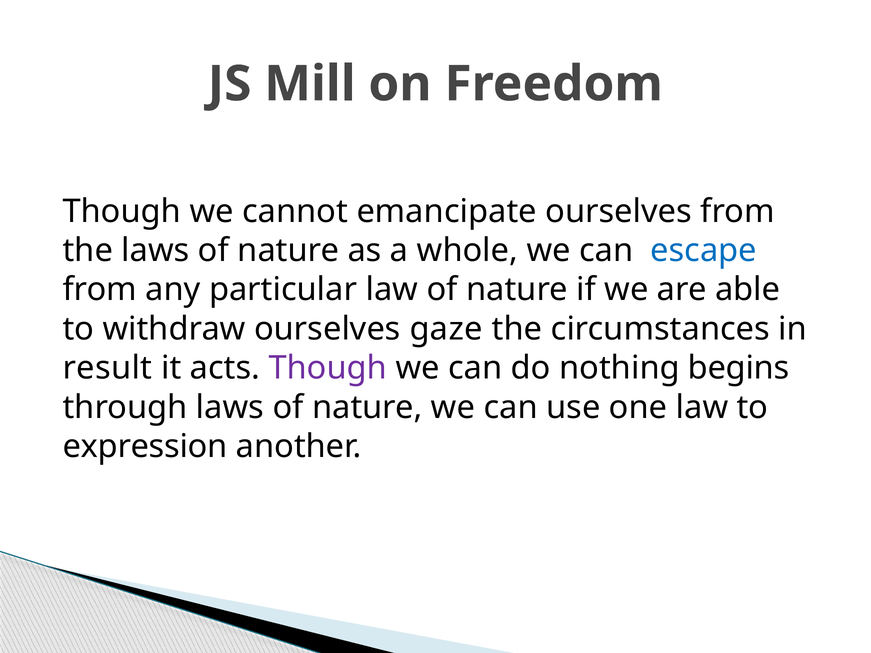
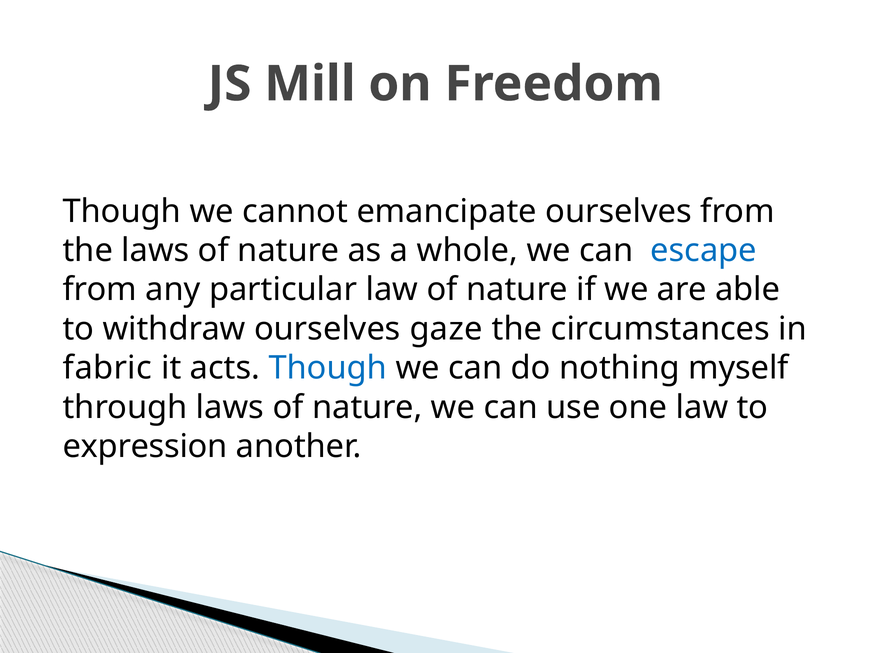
result: result -> fabric
Though at (328, 368) colour: purple -> blue
begins: begins -> myself
